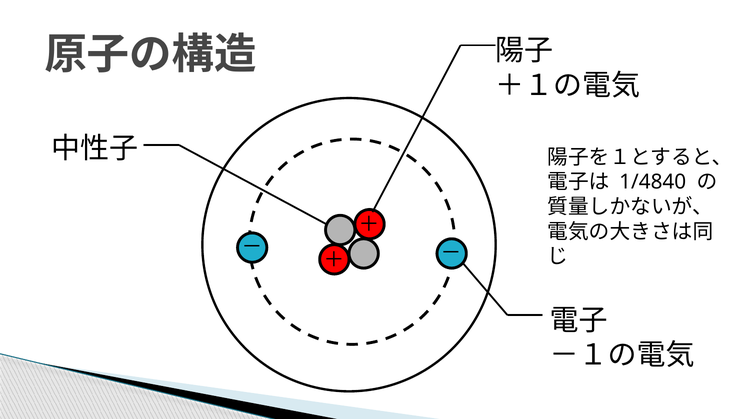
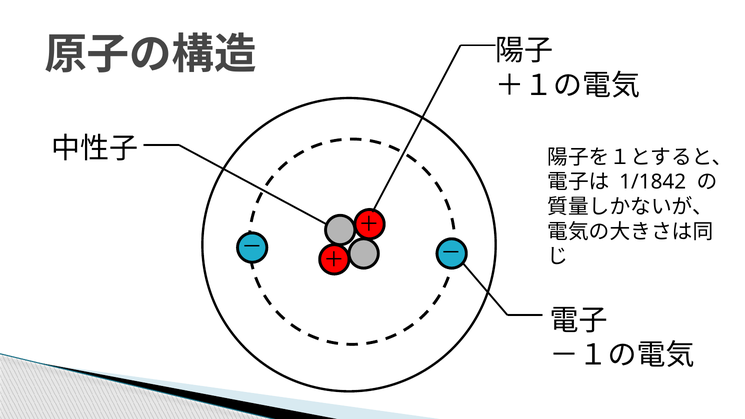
1/4840: 1/4840 -> 1/1842
